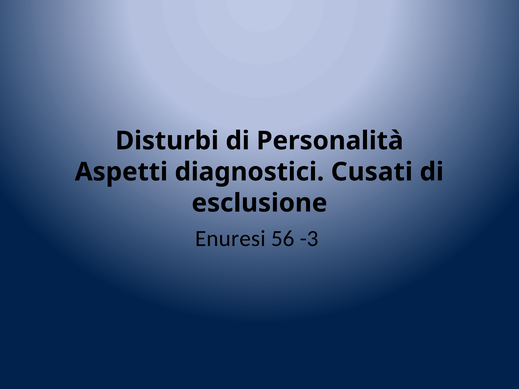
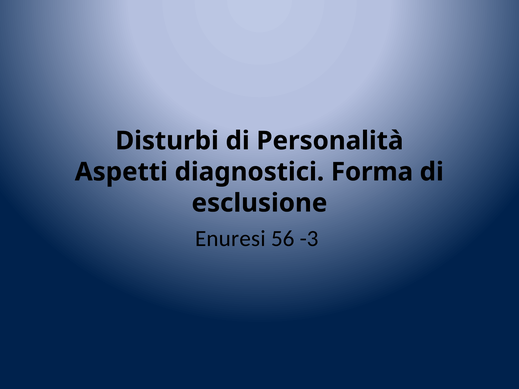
Cusati: Cusati -> Forma
